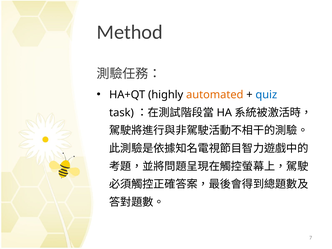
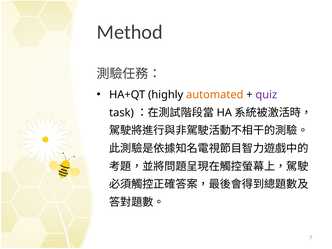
quiz colour: blue -> purple
